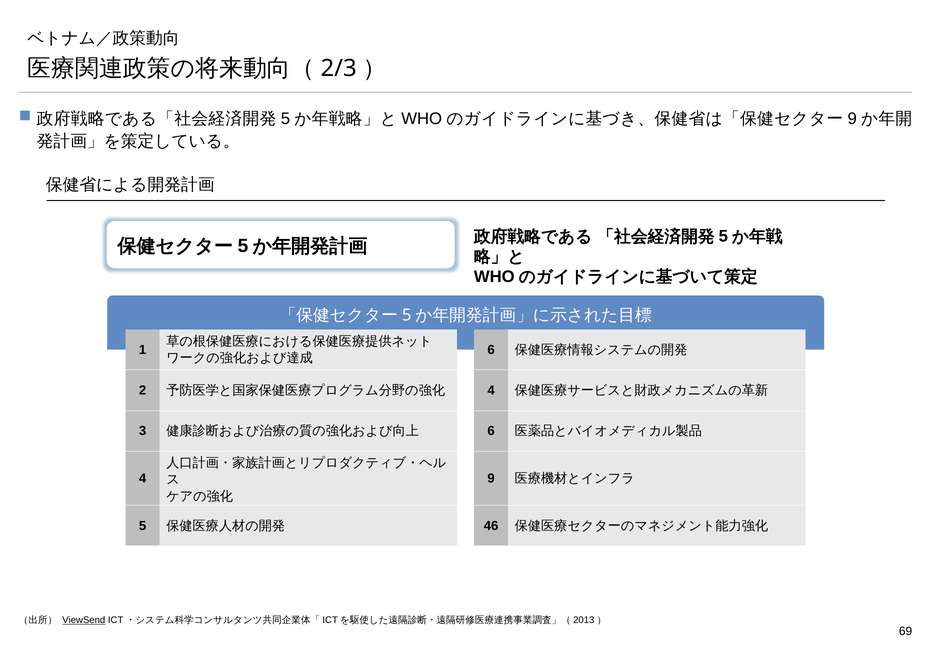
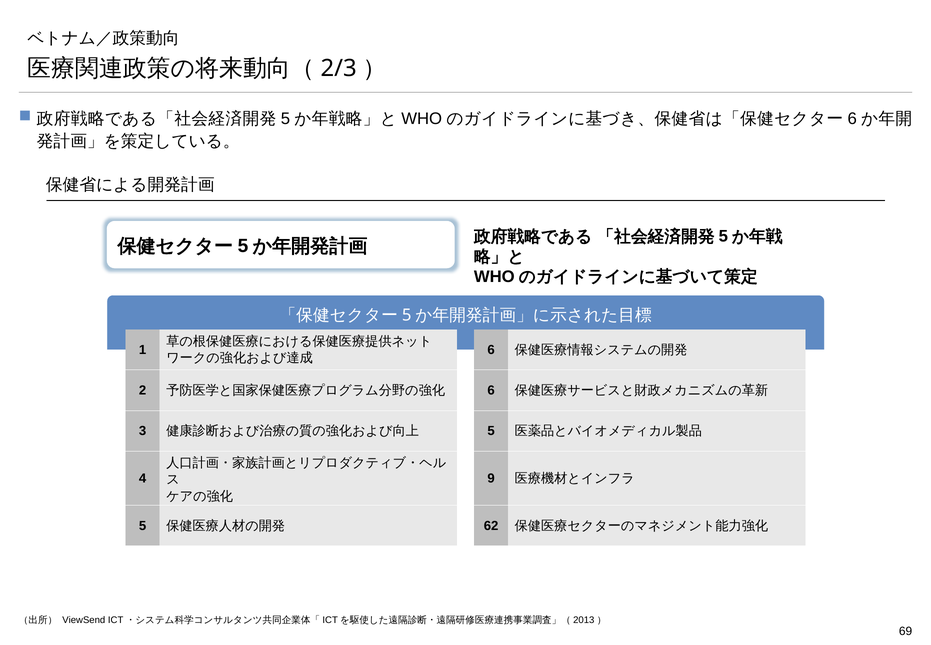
9 at (852, 119): 9 -> 6
4 at (491, 390): 4 -> 6
6 at (491, 431): 6 -> 5
46: 46 -> 62
ViewSend underline: present -> none
